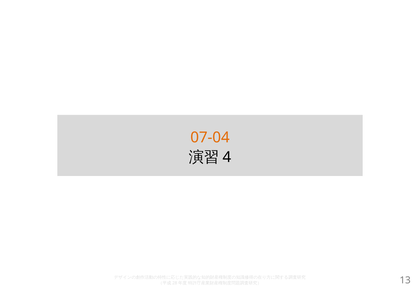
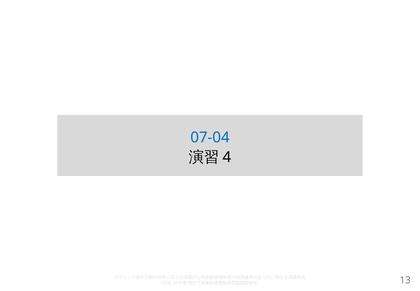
07-04 colour: orange -> blue
